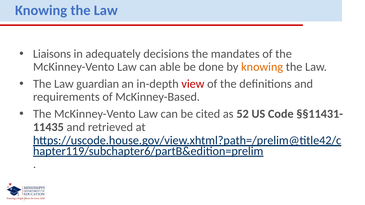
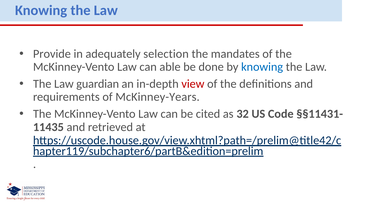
Liaisons: Liaisons -> Provide
decisions: decisions -> selection
knowing at (262, 67) colour: orange -> blue
McKinney-Based: McKinney-Based -> McKinney-Years
52: 52 -> 32
